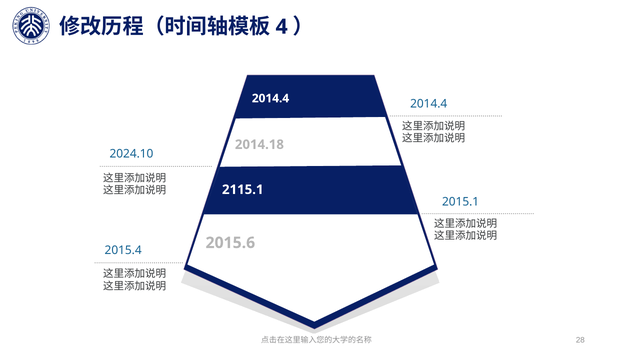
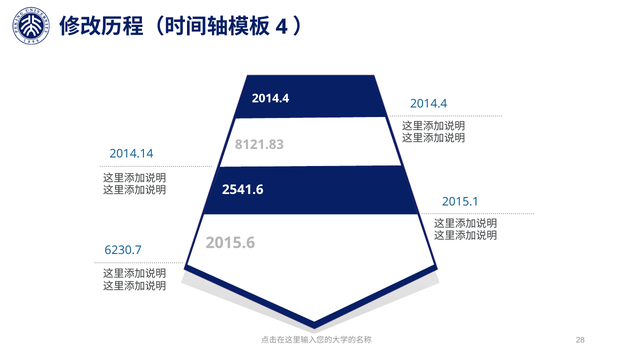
2014.18: 2014.18 -> 8121.83
2024.10: 2024.10 -> 2014.14
2115.1: 2115.1 -> 2541.6
2015.4: 2015.4 -> 6230.7
